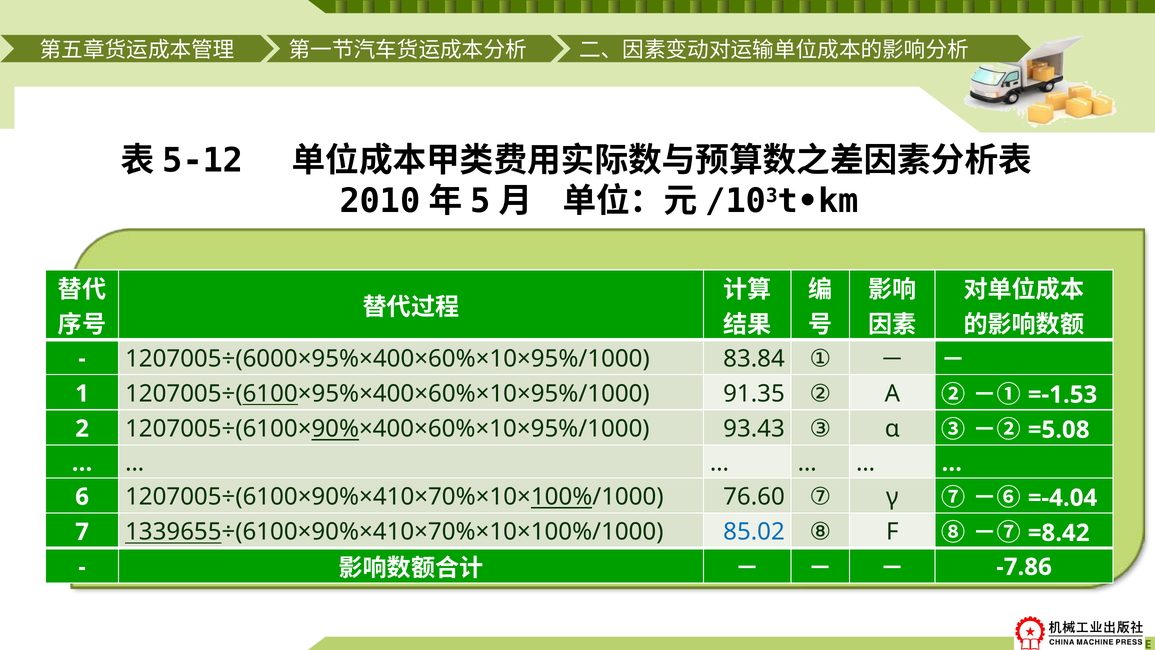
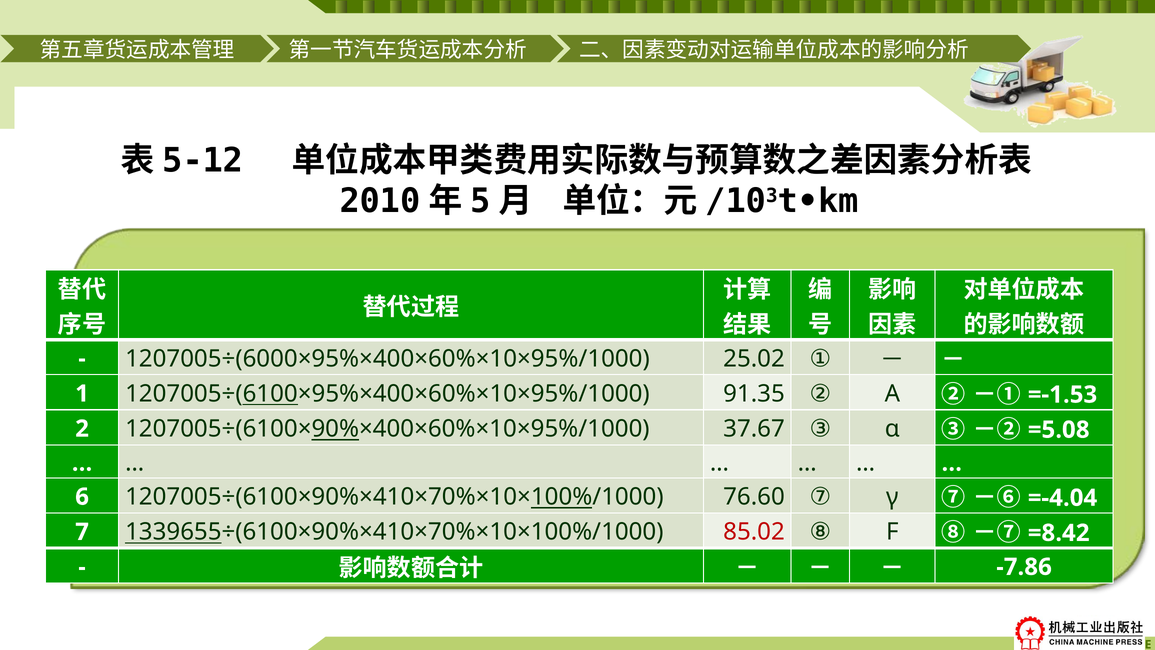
83.84: 83.84 -> 25.02
93.43: 93.43 -> 37.67
85.02 colour: blue -> red
